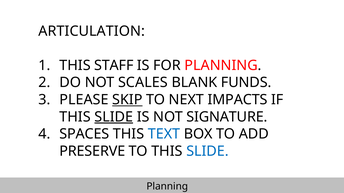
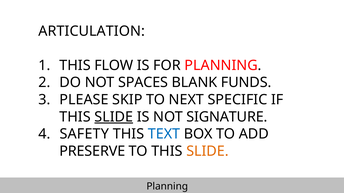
STAFF: STAFF -> FLOW
SCALES: SCALES -> SPACES
SKIP underline: present -> none
IMPACTS: IMPACTS -> SPECIFIC
SPACES: SPACES -> SAFETY
SLIDE at (208, 152) colour: blue -> orange
